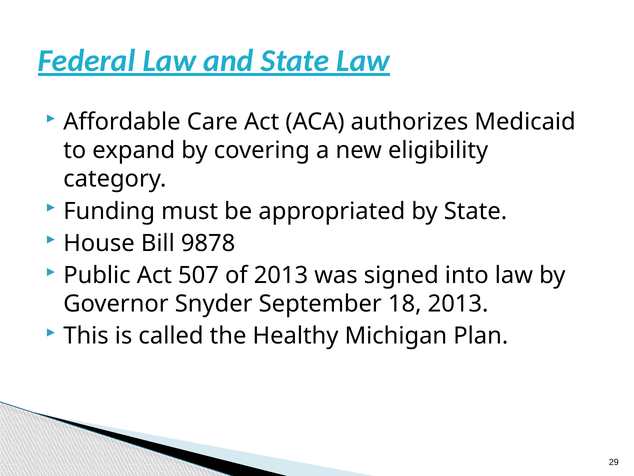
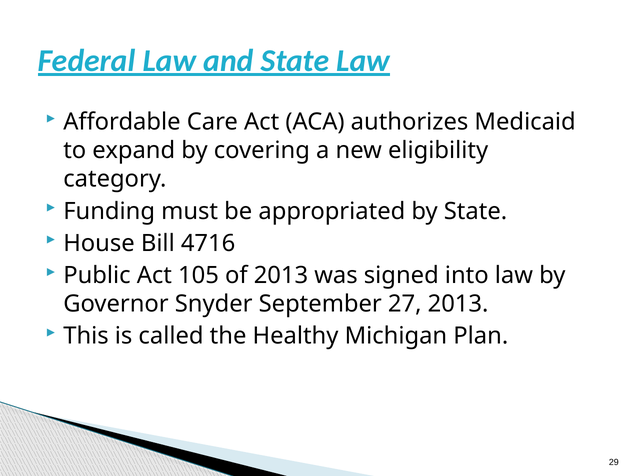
9878: 9878 -> 4716
507: 507 -> 105
18: 18 -> 27
